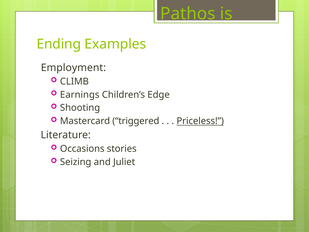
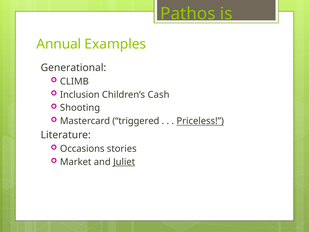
Ending: Ending -> Annual
Employment: Employment -> Generational
Earnings: Earnings -> Inclusion
Edge: Edge -> Cash
Seizing: Seizing -> Market
Juliet underline: none -> present
